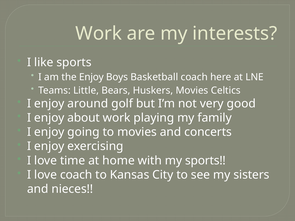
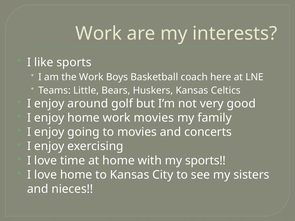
the Enjoy: Enjoy -> Work
Huskers Movies: Movies -> Kansas
enjoy about: about -> home
work playing: playing -> movies
love coach: coach -> home
